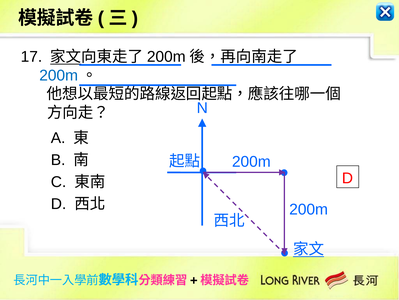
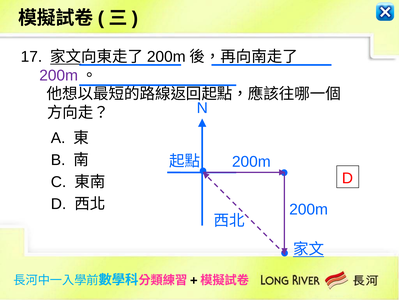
200m at (59, 75) colour: blue -> purple
